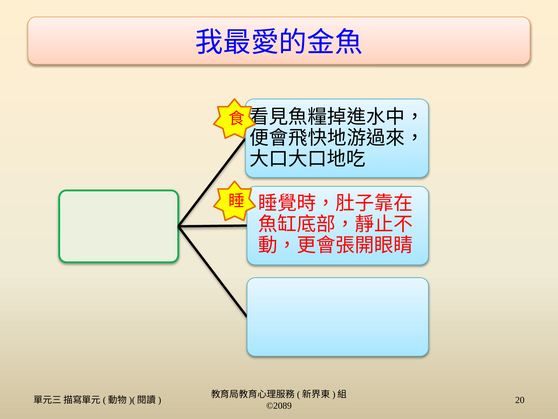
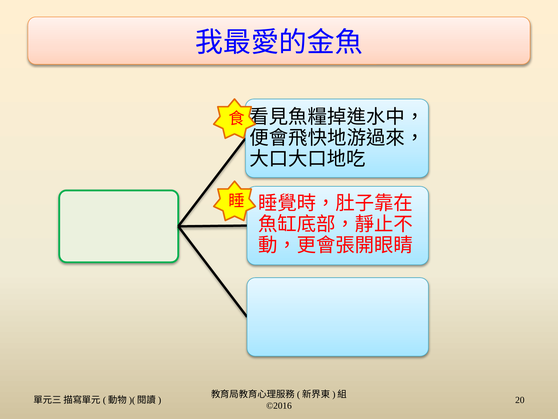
©2089: ©2089 -> ©2016
